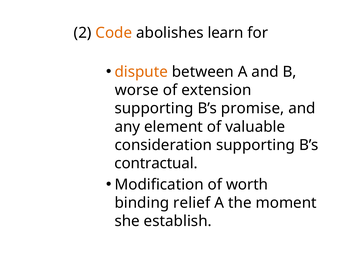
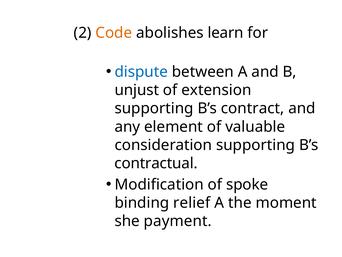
dispute colour: orange -> blue
worse: worse -> unjust
promise: promise -> contract
worth: worth -> spoke
establish: establish -> payment
